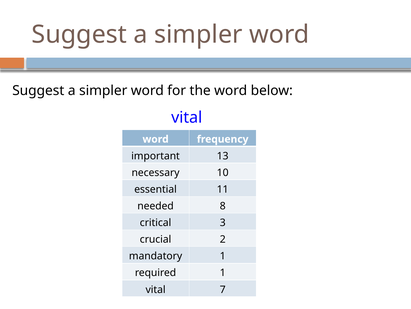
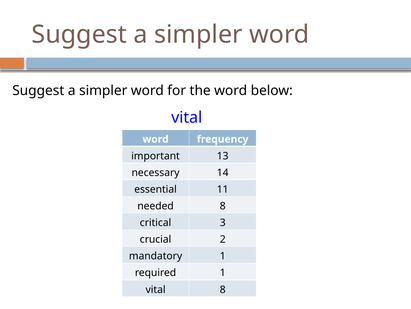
10: 10 -> 14
vital 7: 7 -> 8
